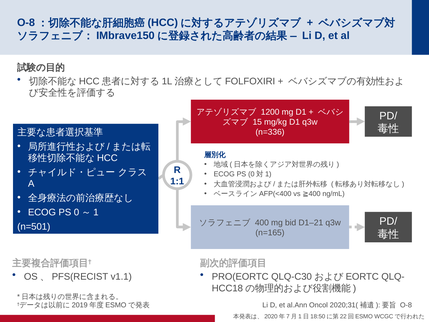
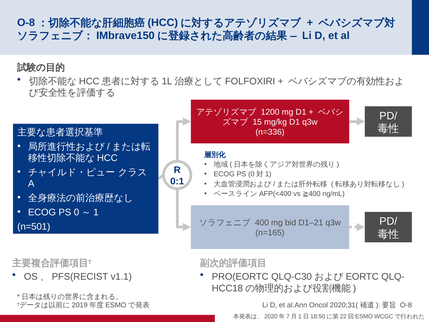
1:1: 1:1 -> 0:1
